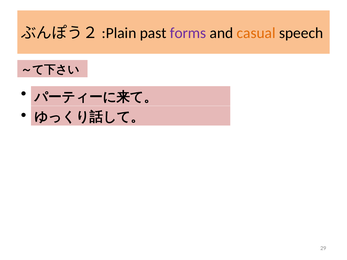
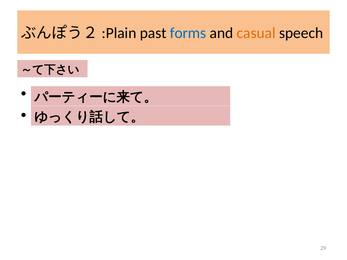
forms colour: purple -> blue
